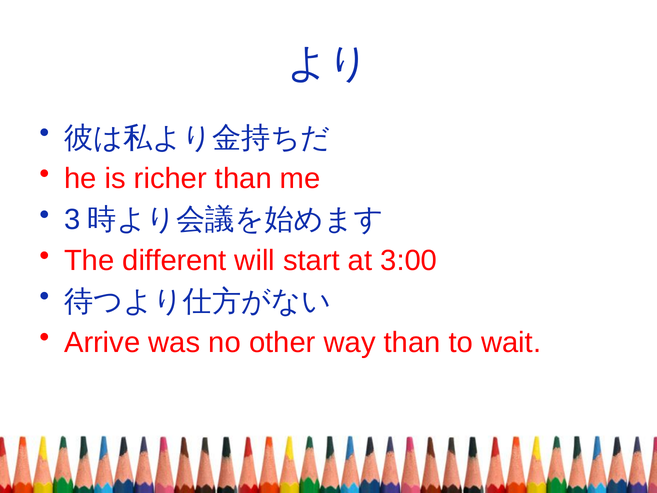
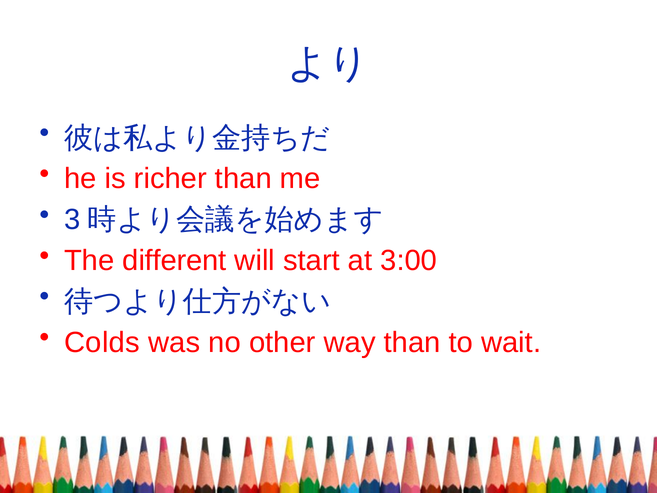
Arrive: Arrive -> Colds
